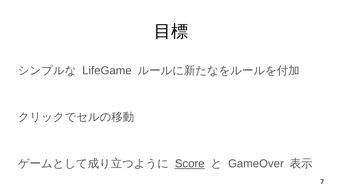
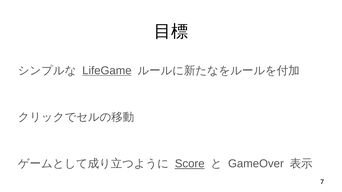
LifeGame underline: none -> present
